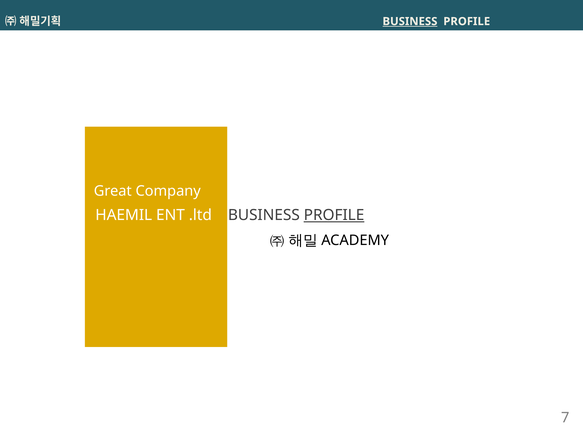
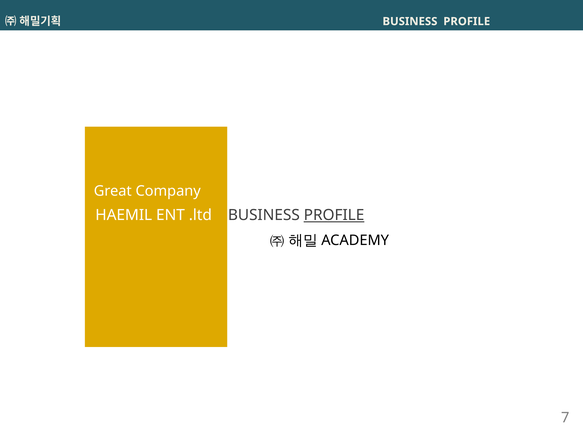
BUSINESS at (410, 21) underline: present -> none
